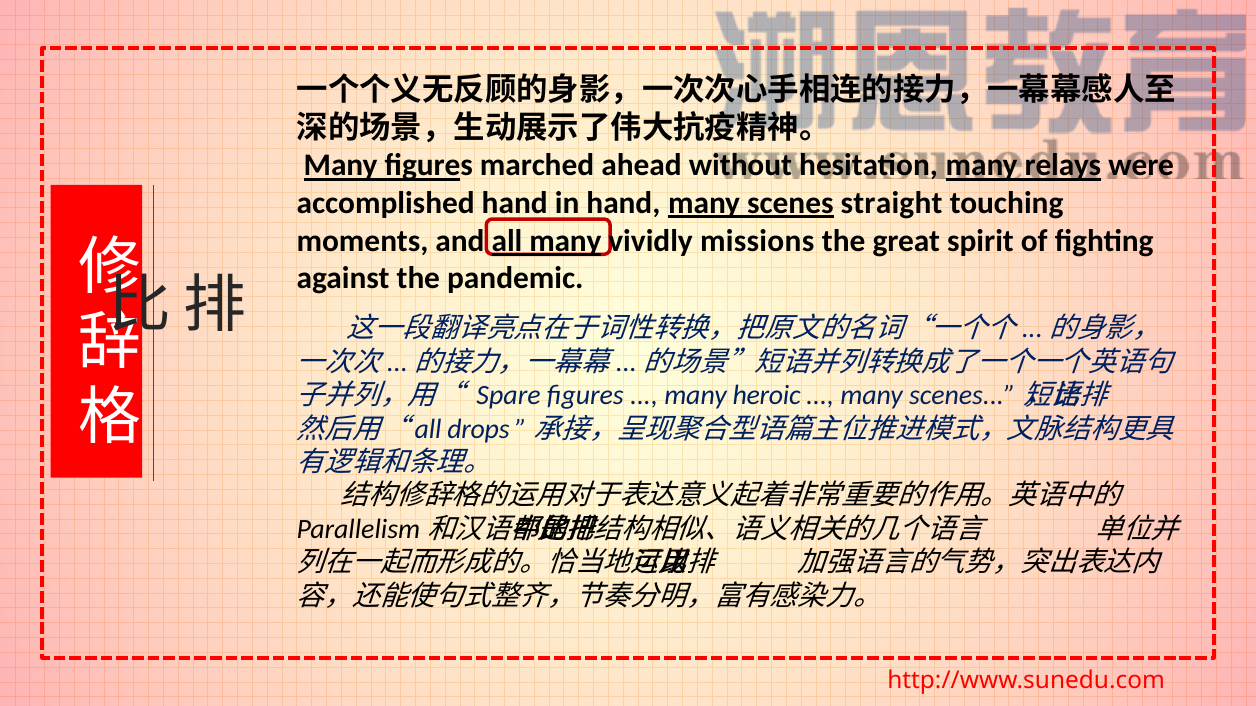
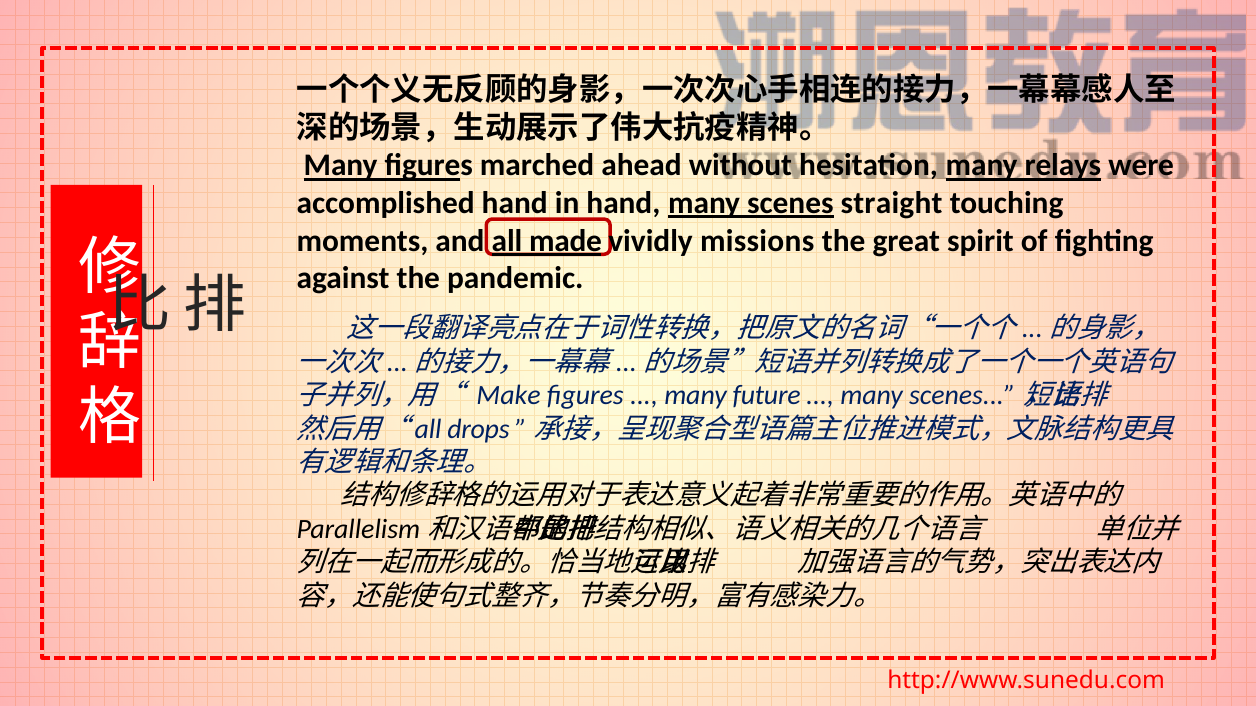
all many: many -> made
Spare: Spare -> Make
heroic: heroic -> future
